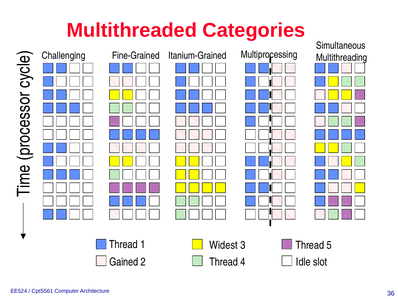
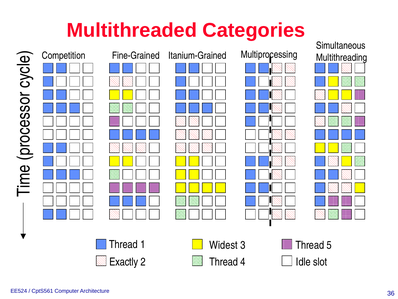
Challenging: Challenging -> Competition
Gained: Gained -> Exactly
